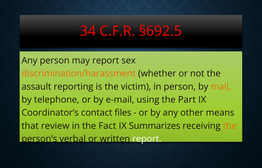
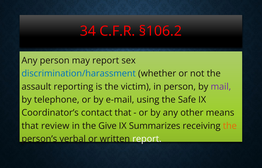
§692.5: §692.5 -> §106.2
discrimination/harassment colour: orange -> blue
mail colour: orange -> purple
Part: Part -> Safe
contact files: files -> that
Fact: Fact -> Give
